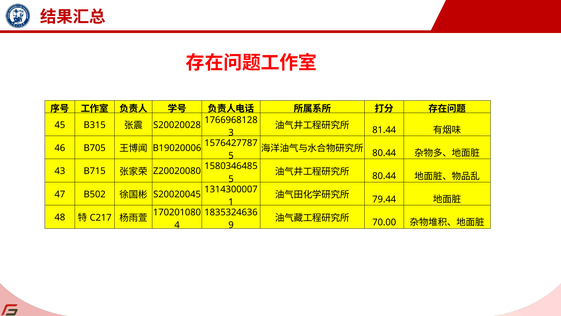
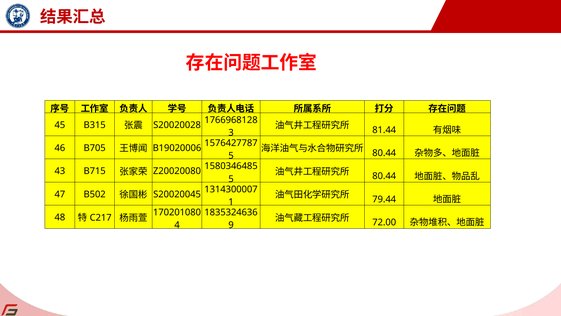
70.00: 70.00 -> 72.00
